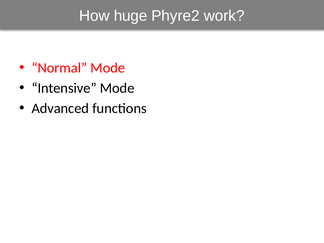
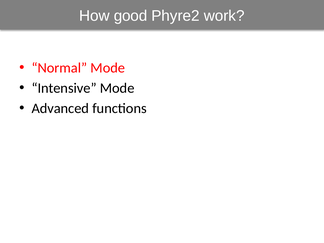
huge: huge -> good
